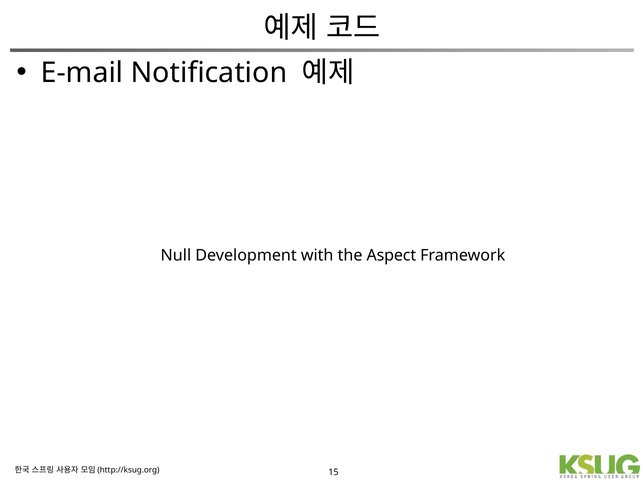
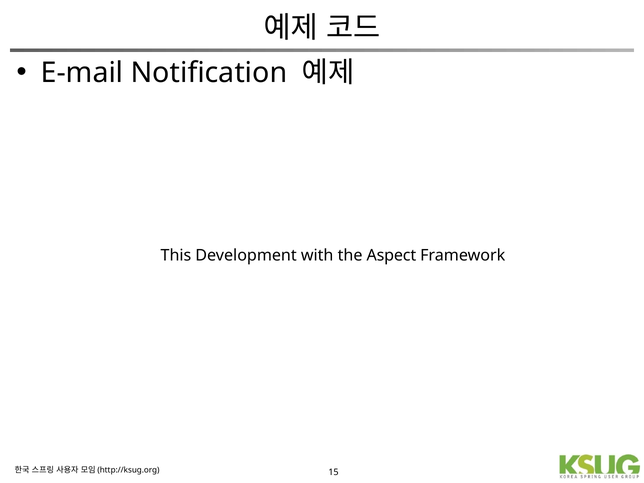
Null: Null -> This
